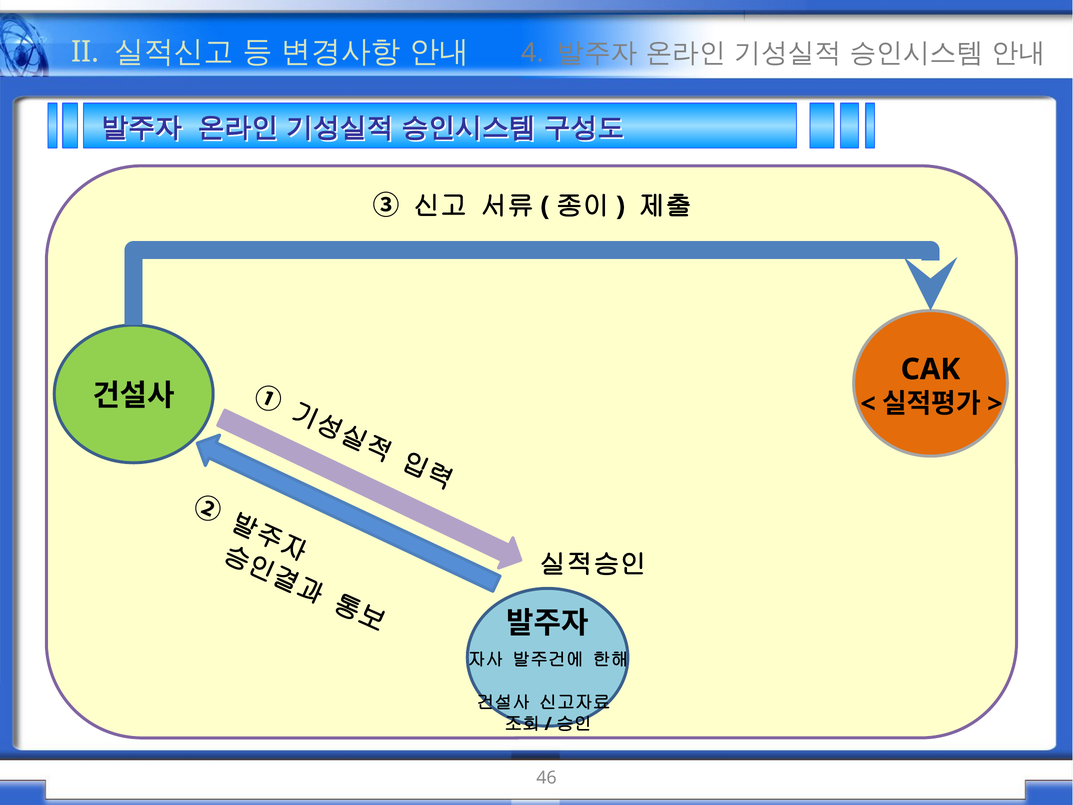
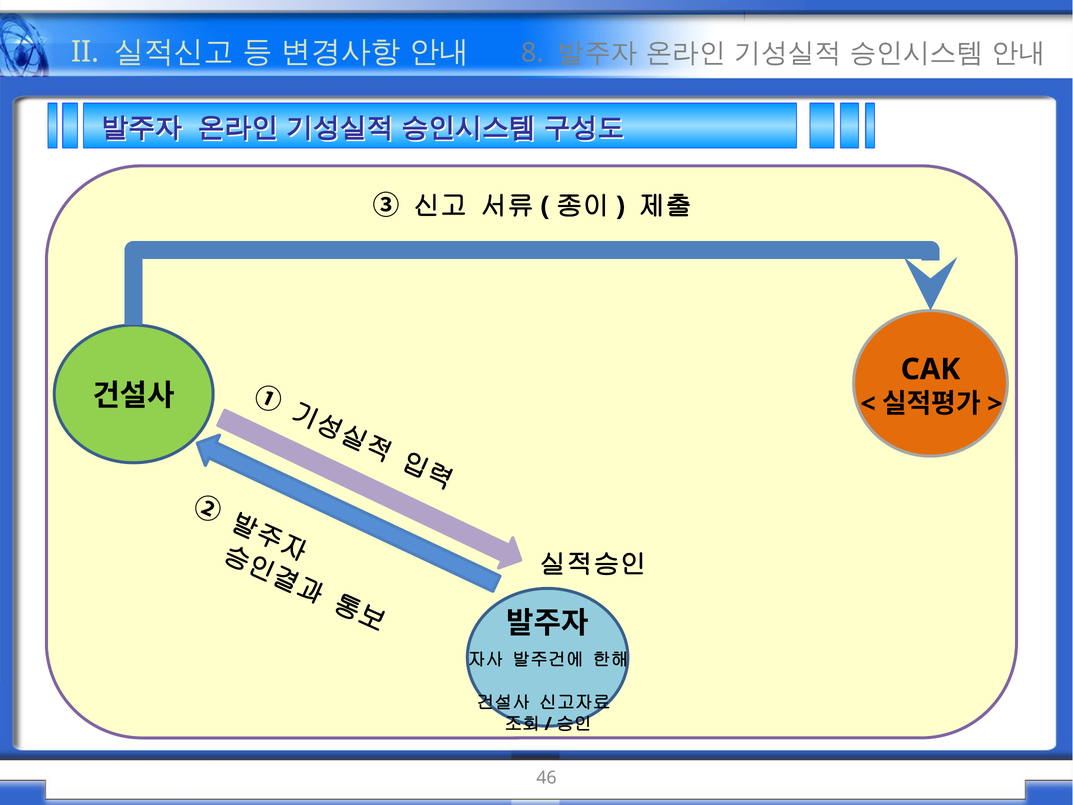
4: 4 -> 8
